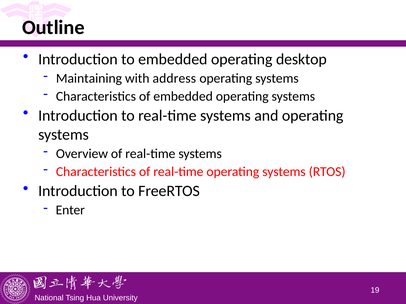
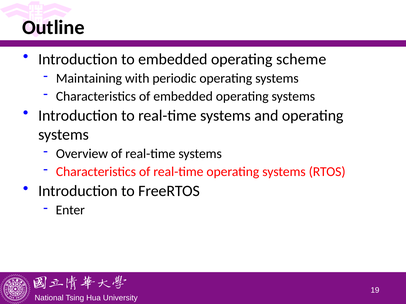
desktop: desktop -> scheme
address: address -> periodic
